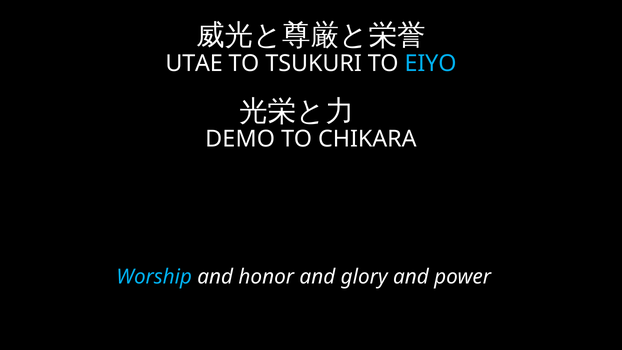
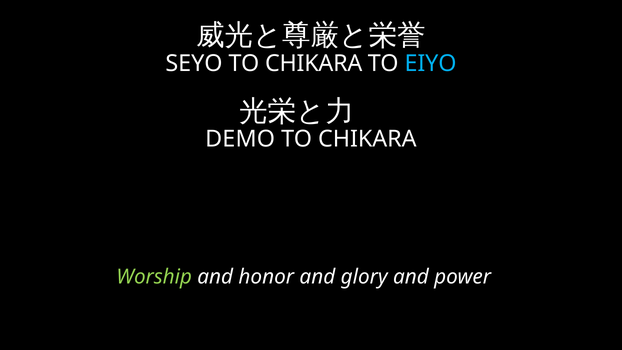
UTAE: UTAE -> SEYO
TSUKURI at (314, 64): TSUKURI -> CHIKARA
Worship colour: light blue -> light green
